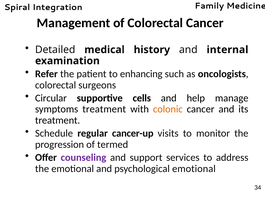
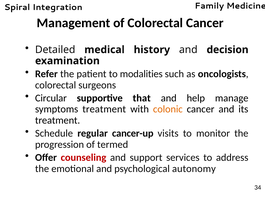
internal: internal -> decision
enhancing: enhancing -> modalities
cells: cells -> that
counseling colour: purple -> red
psychological emotional: emotional -> autonomy
